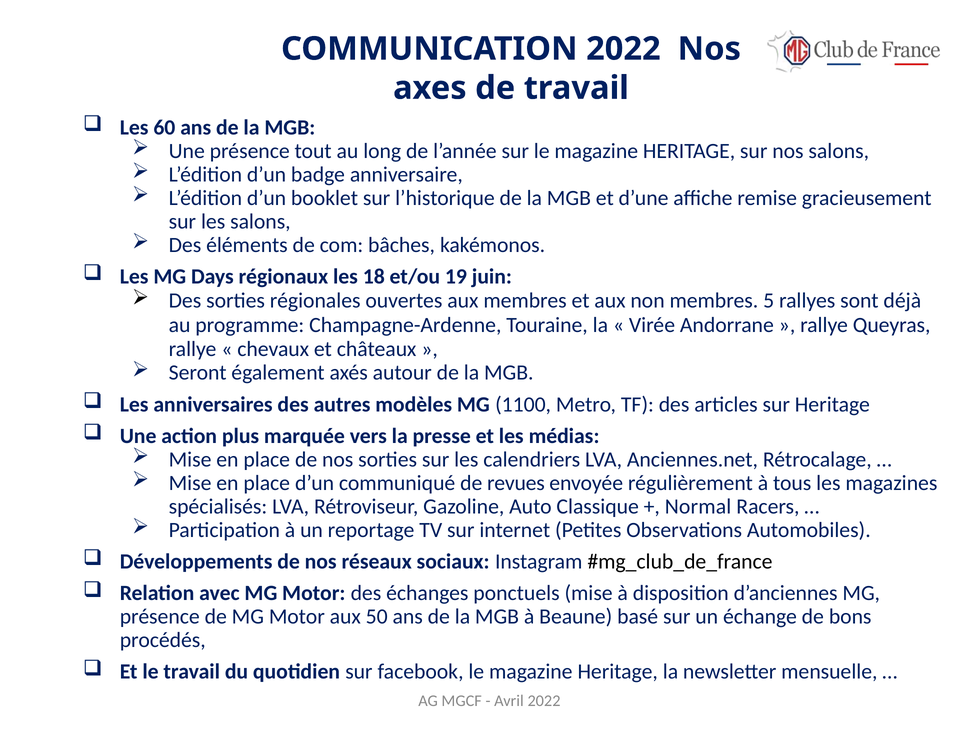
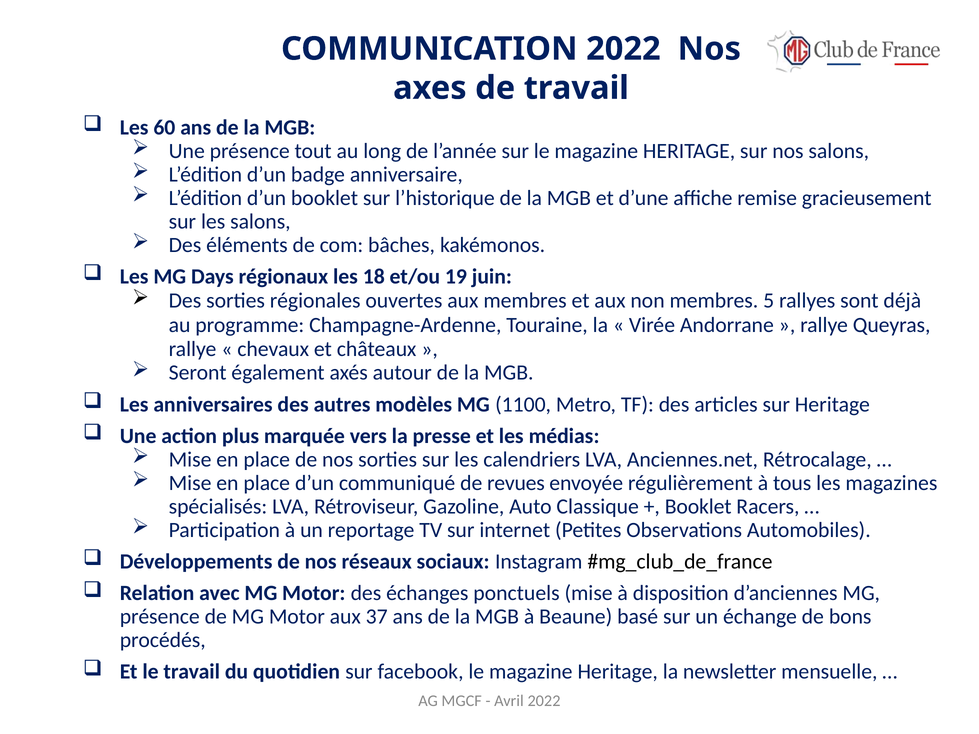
Normal at (698, 507): Normal -> Booklet
50: 50 -> 37
